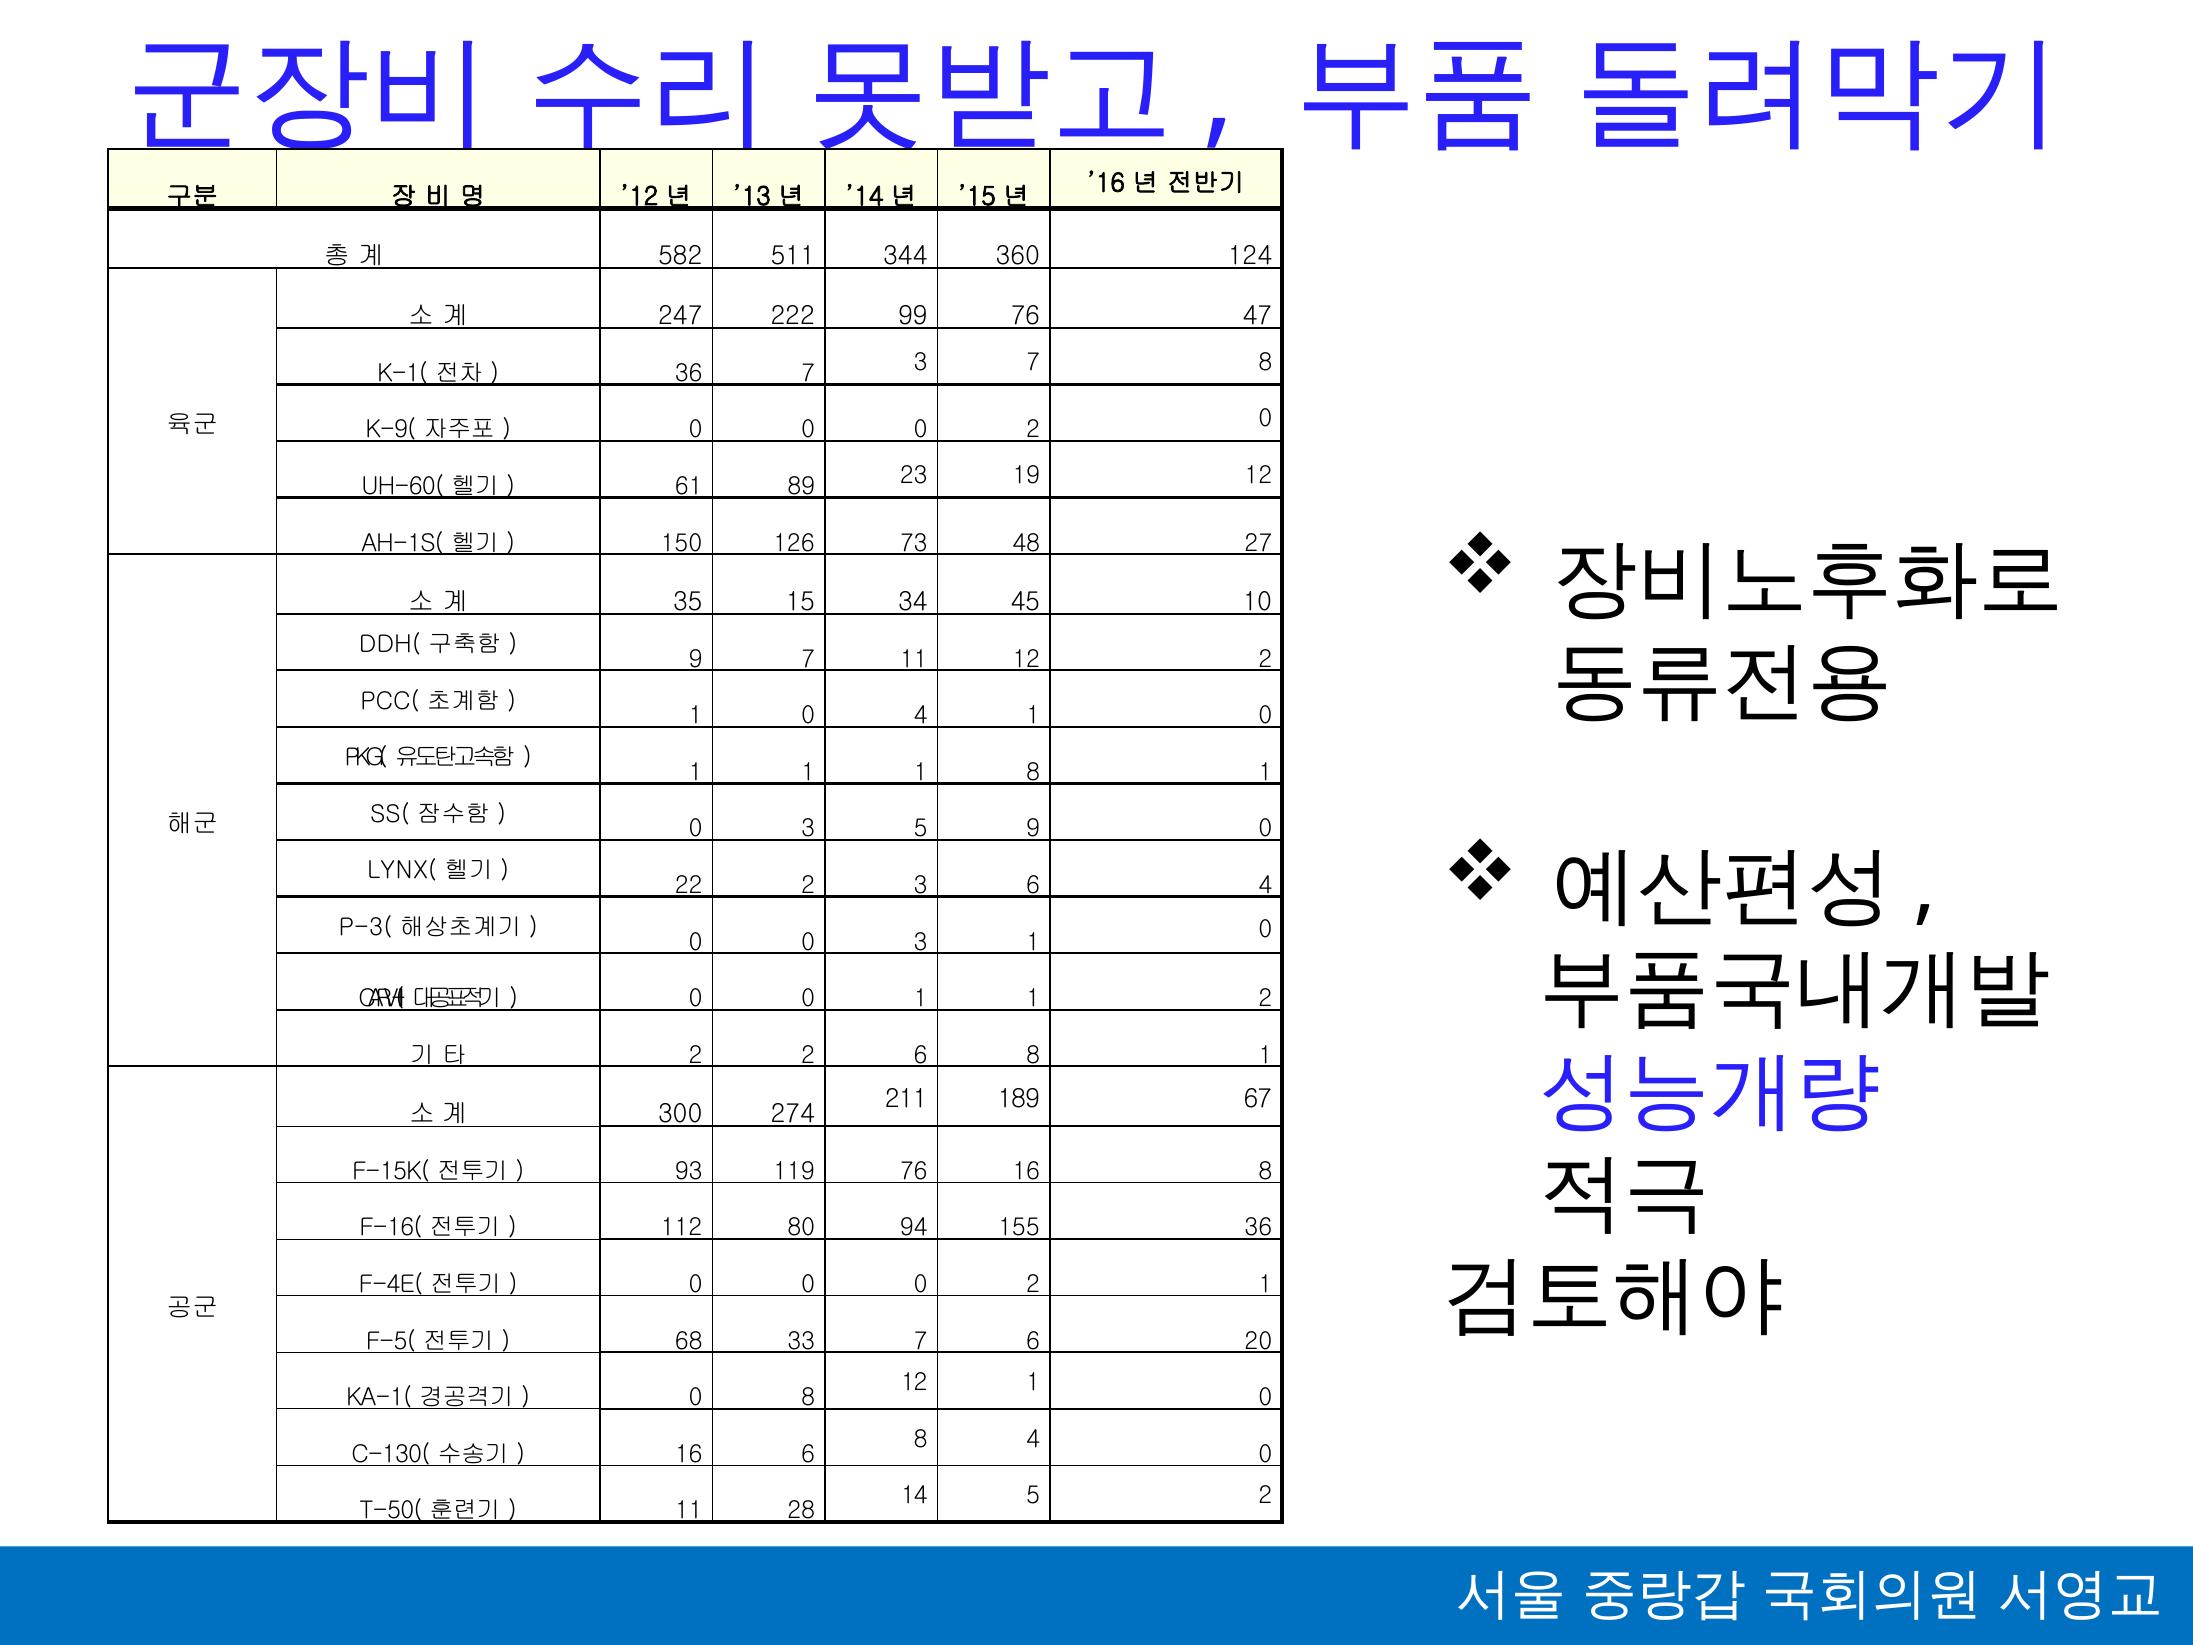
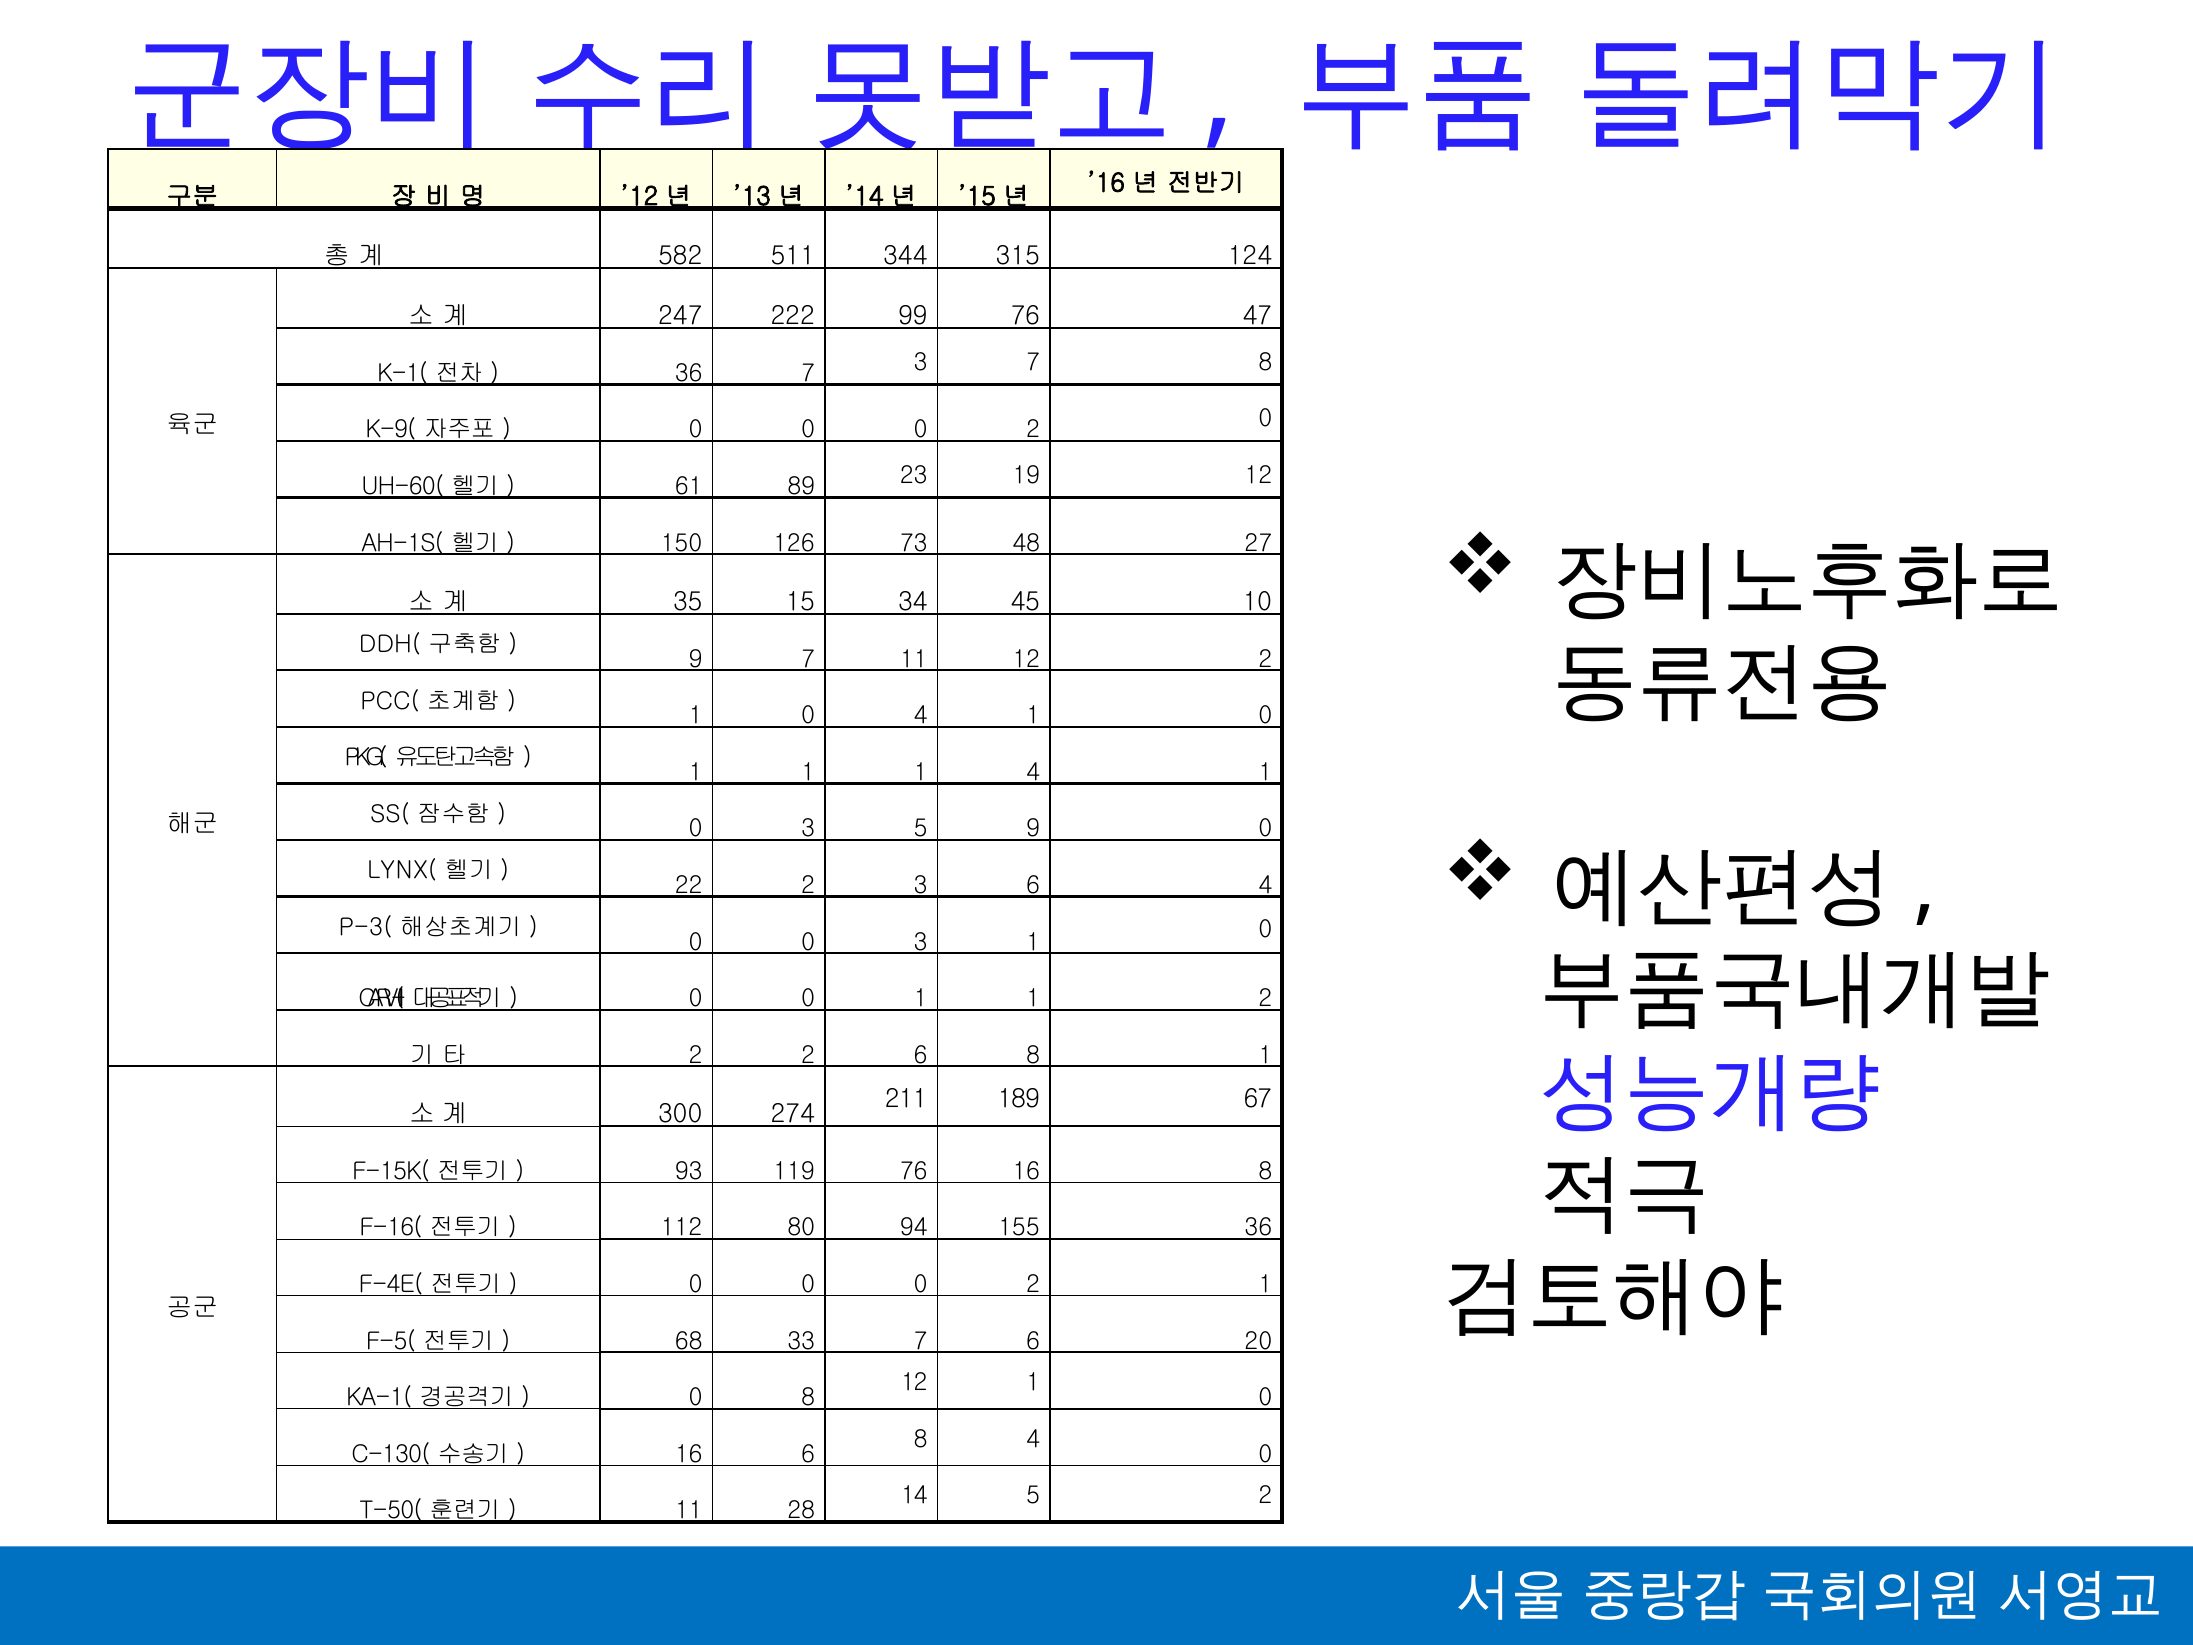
360: 360 -> 315
1 8: 8 -> 4
